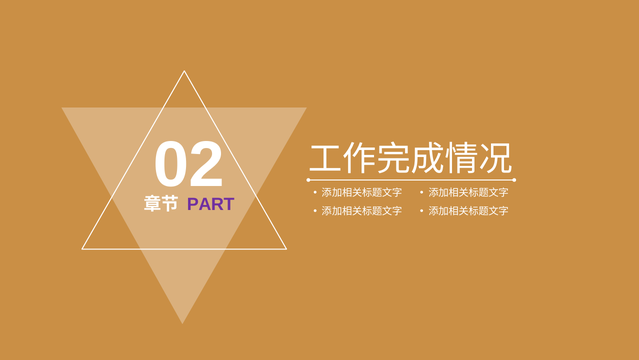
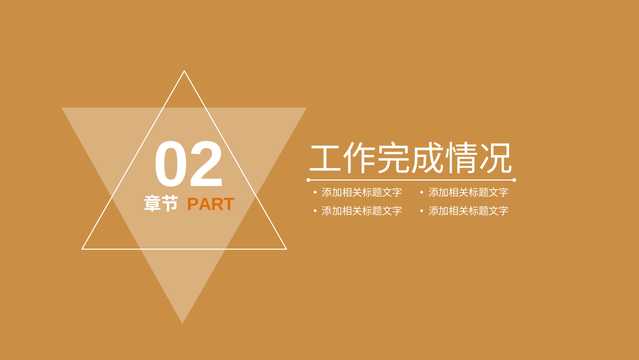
PART colour: purple -> orange
